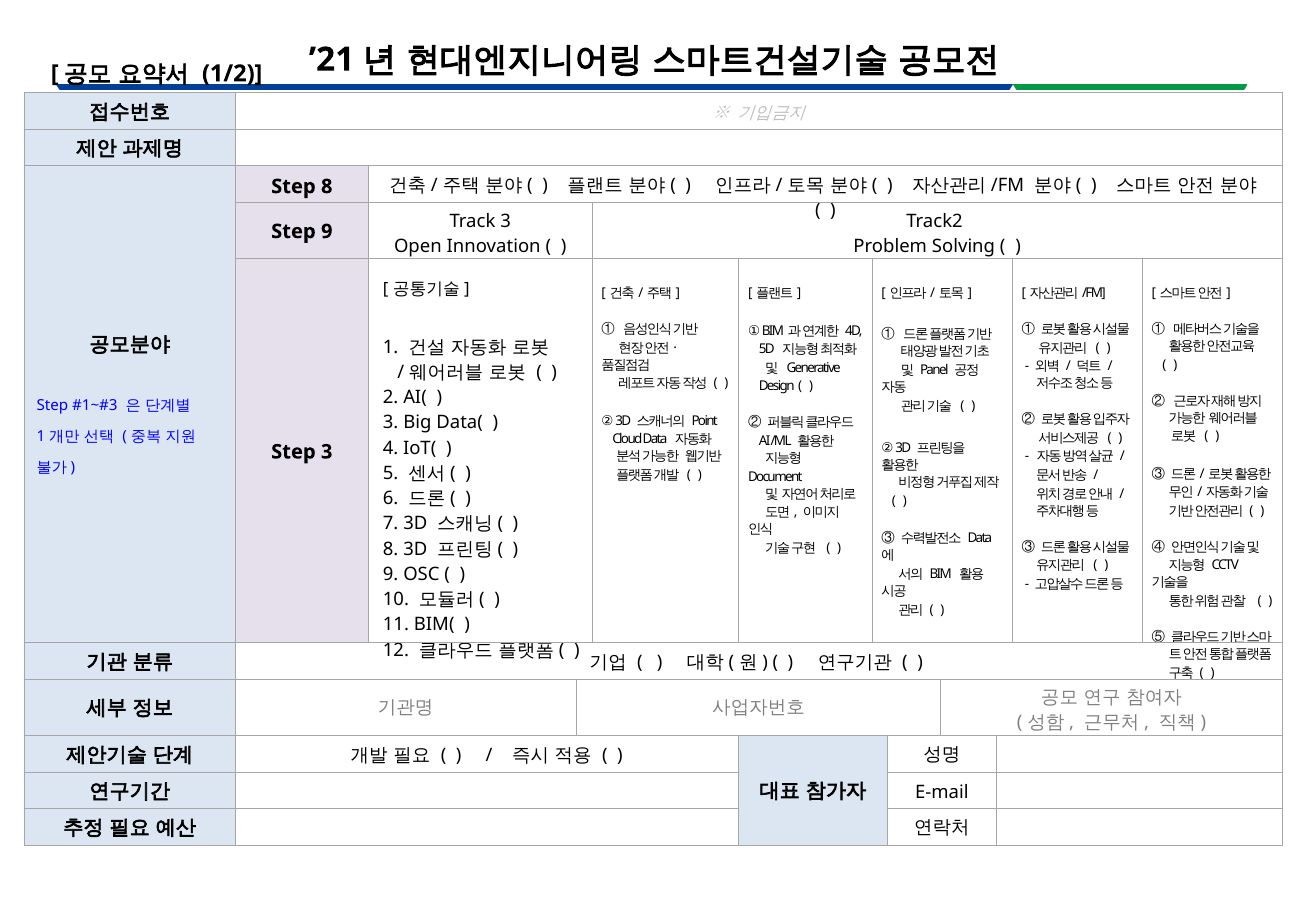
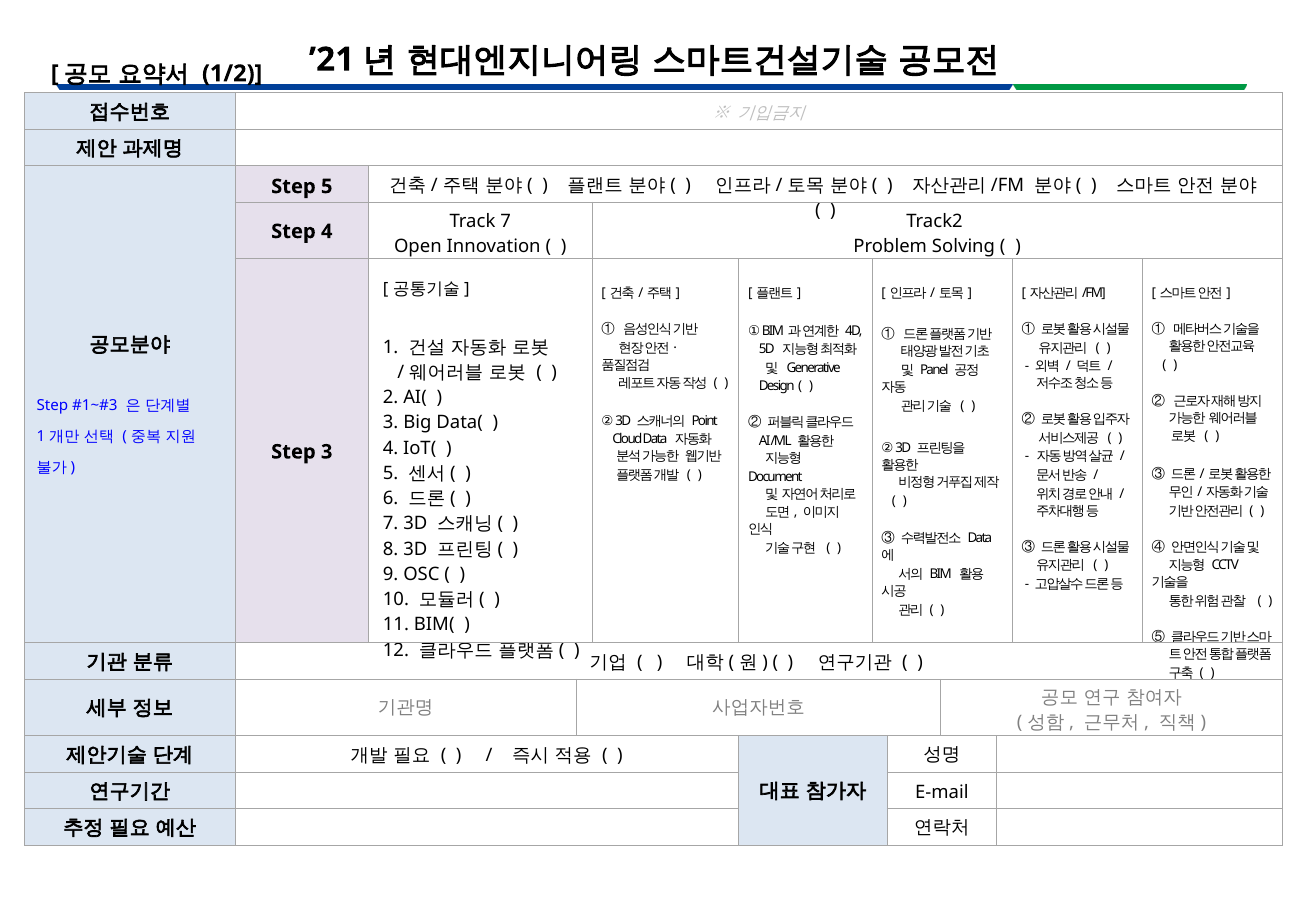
Step 8: 8 -> 5
Track 3: 3 -> 7
Step 9: 9 -> 4
